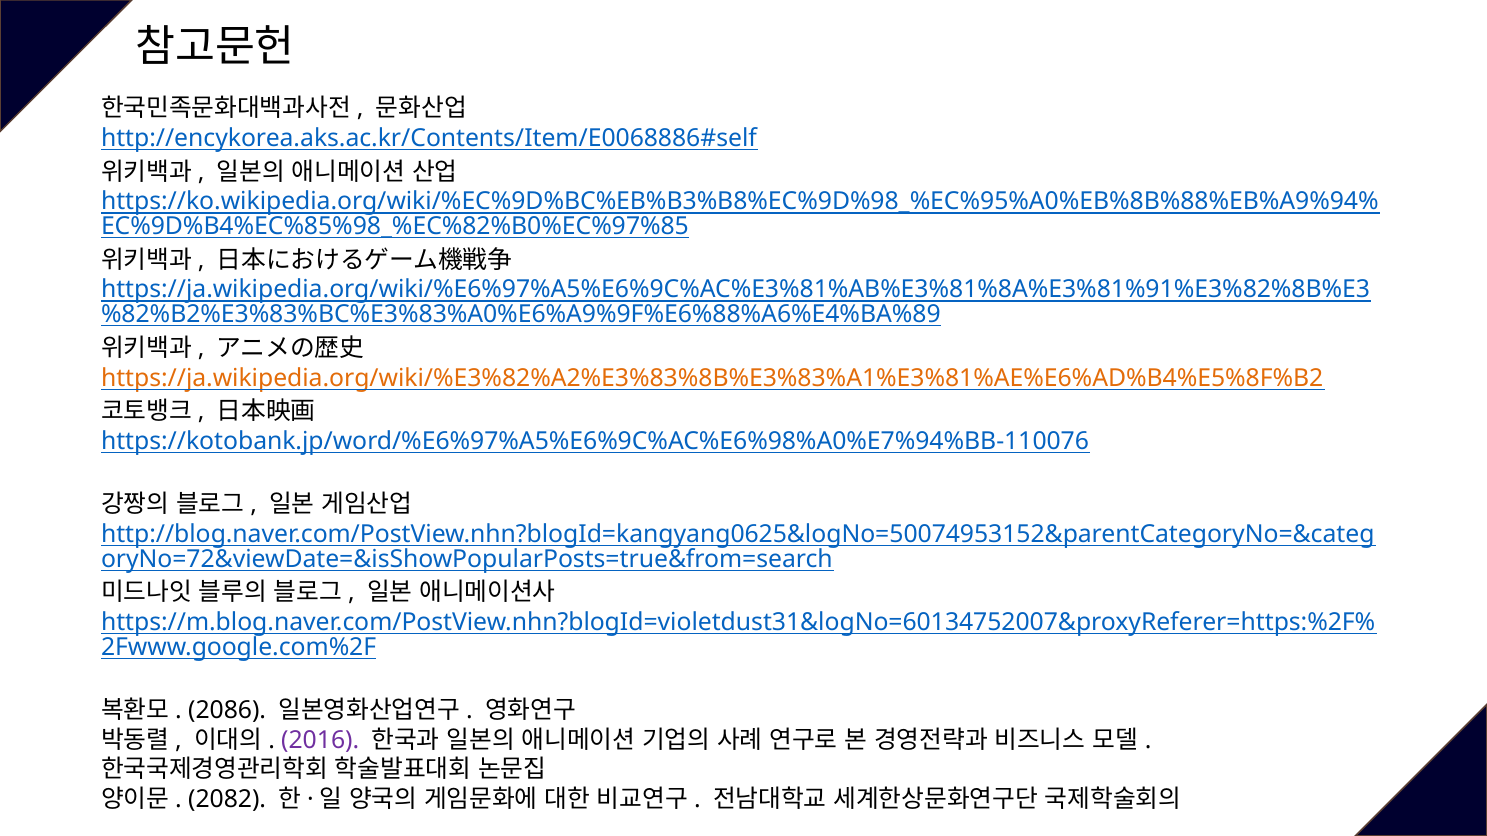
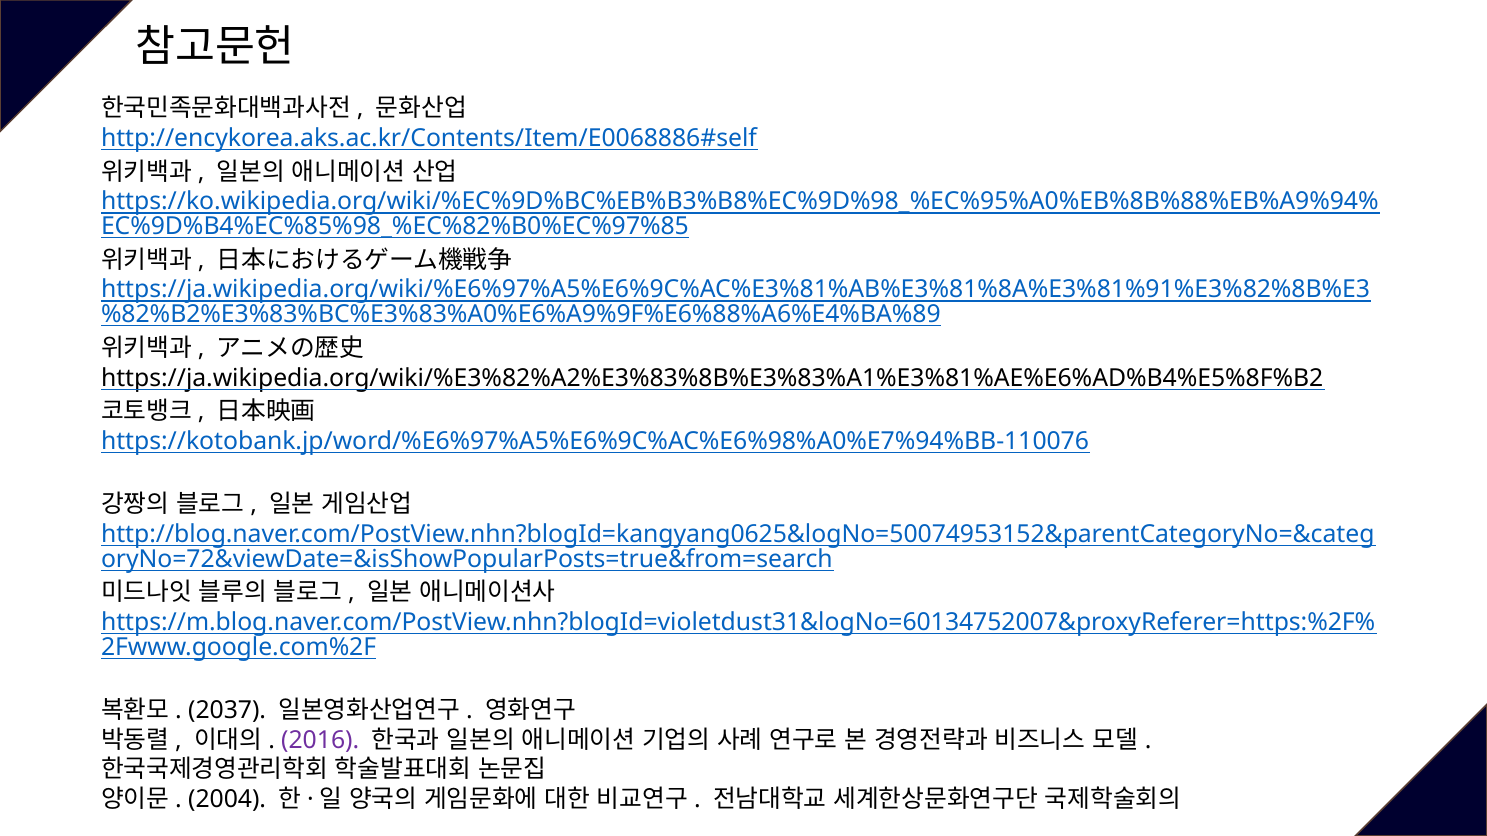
https://ja.wikipedia.org/wiki/%E3%82%A2%E3%83%8B%E3%83%A1%E3%81%AE%E6%AD%B4%E5%8F%B2 colour: orange -> black
2086: 2086 -> 2037
2082: 2082 -> 2004
